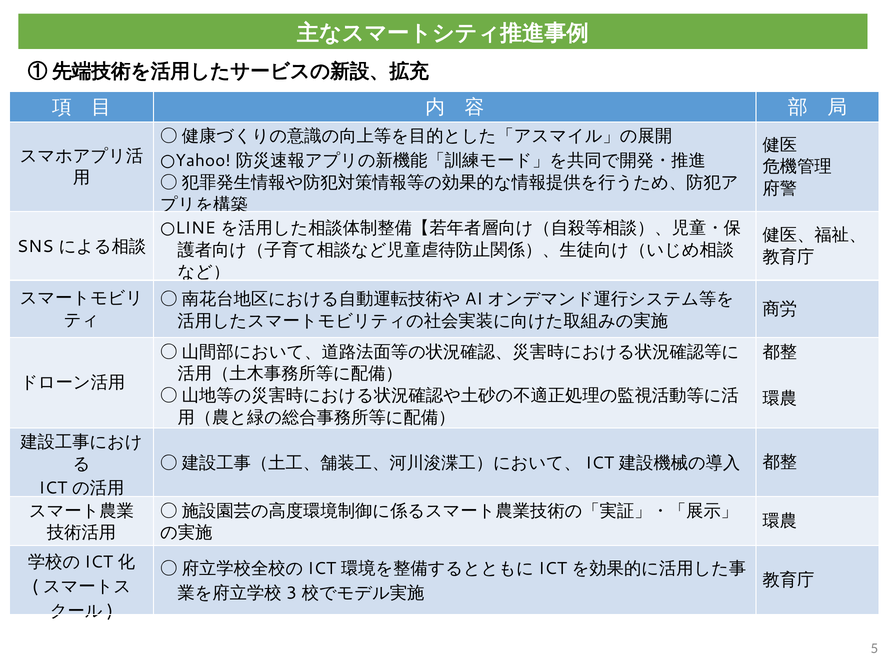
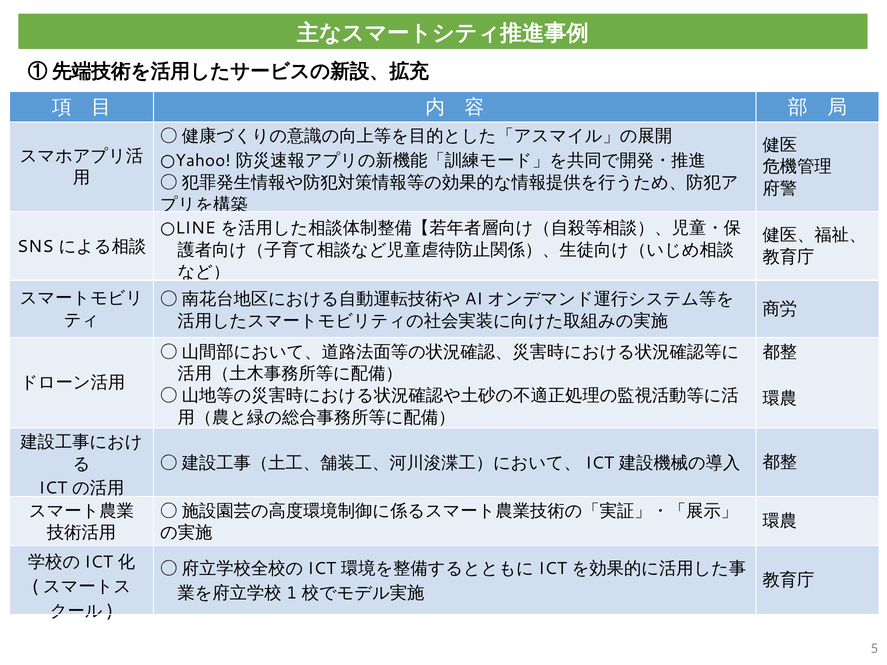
3: 3 -> 1
